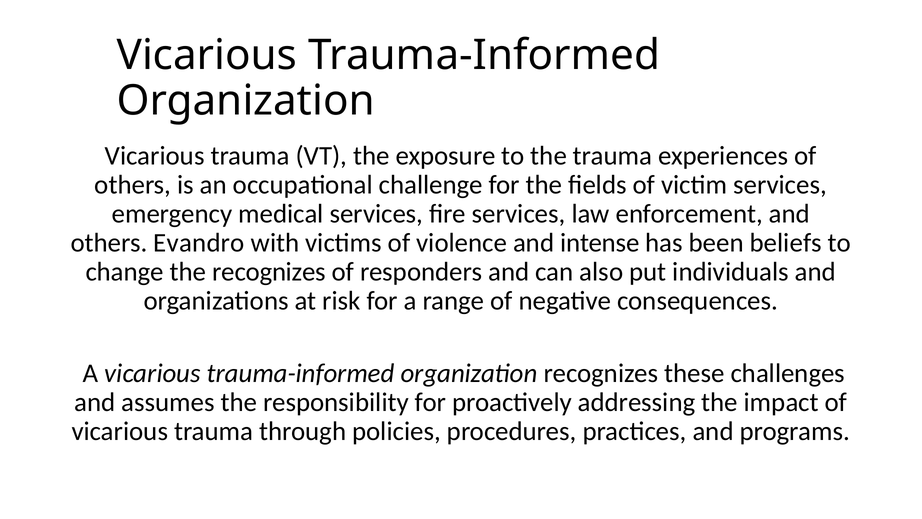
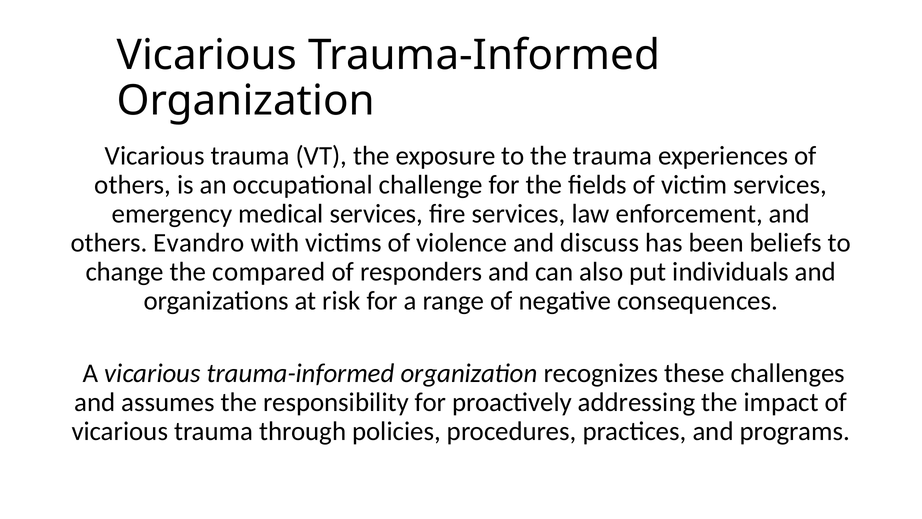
intense: intense -> discuss
the recognizes: recognizes -> compared
